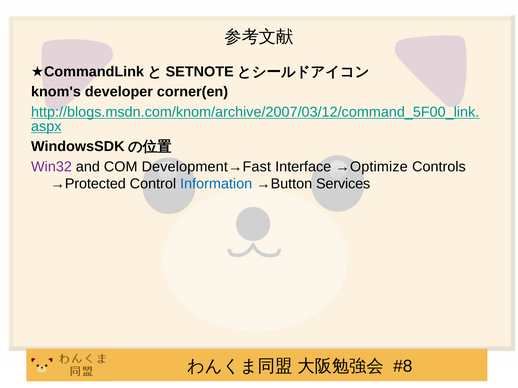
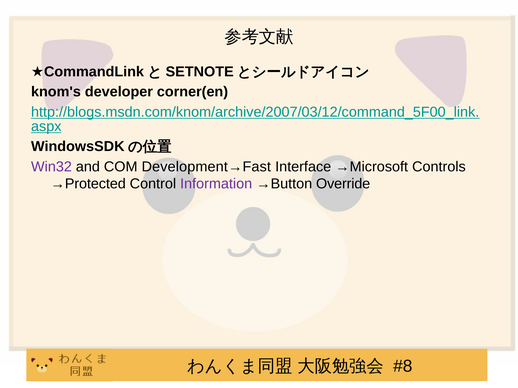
→Optimize: →Optimize -> →Microsoft
Information colour: blue -> purple
Services: Services -> Override
